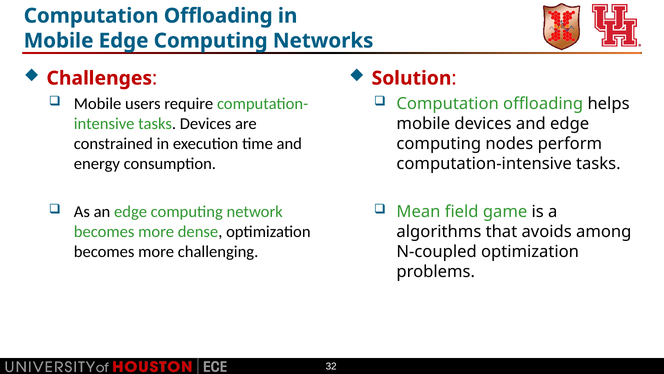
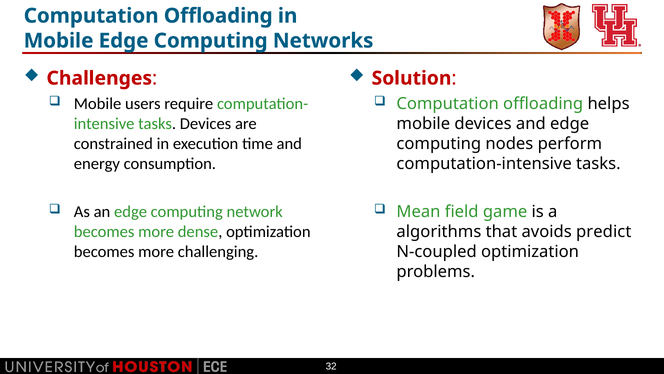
among: among -> predict
